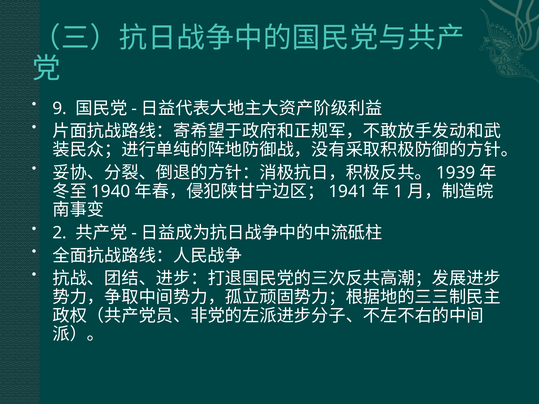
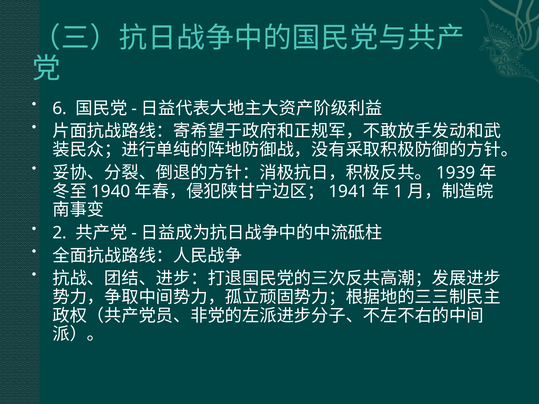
9: 9 -> 6
